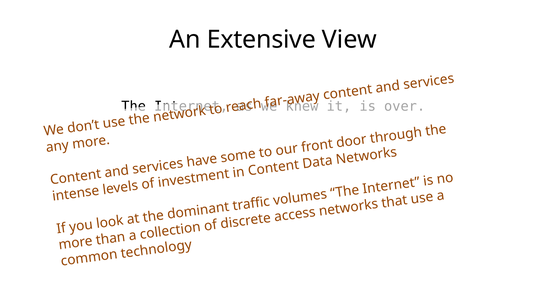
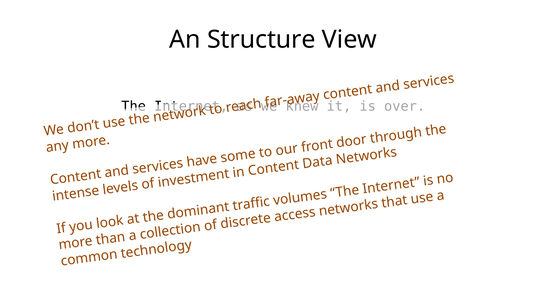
Extensive: Extensive -> Structure
